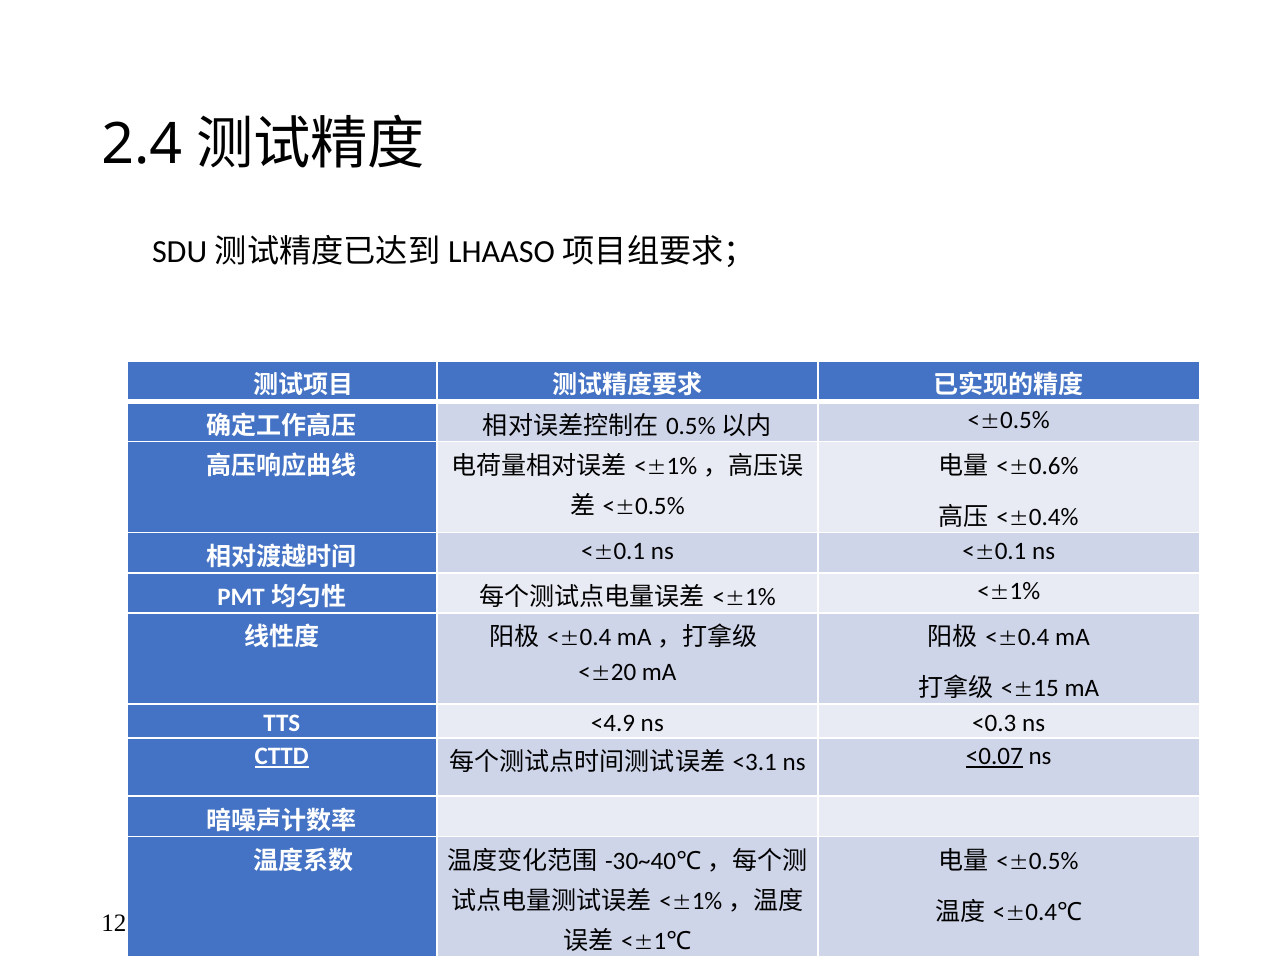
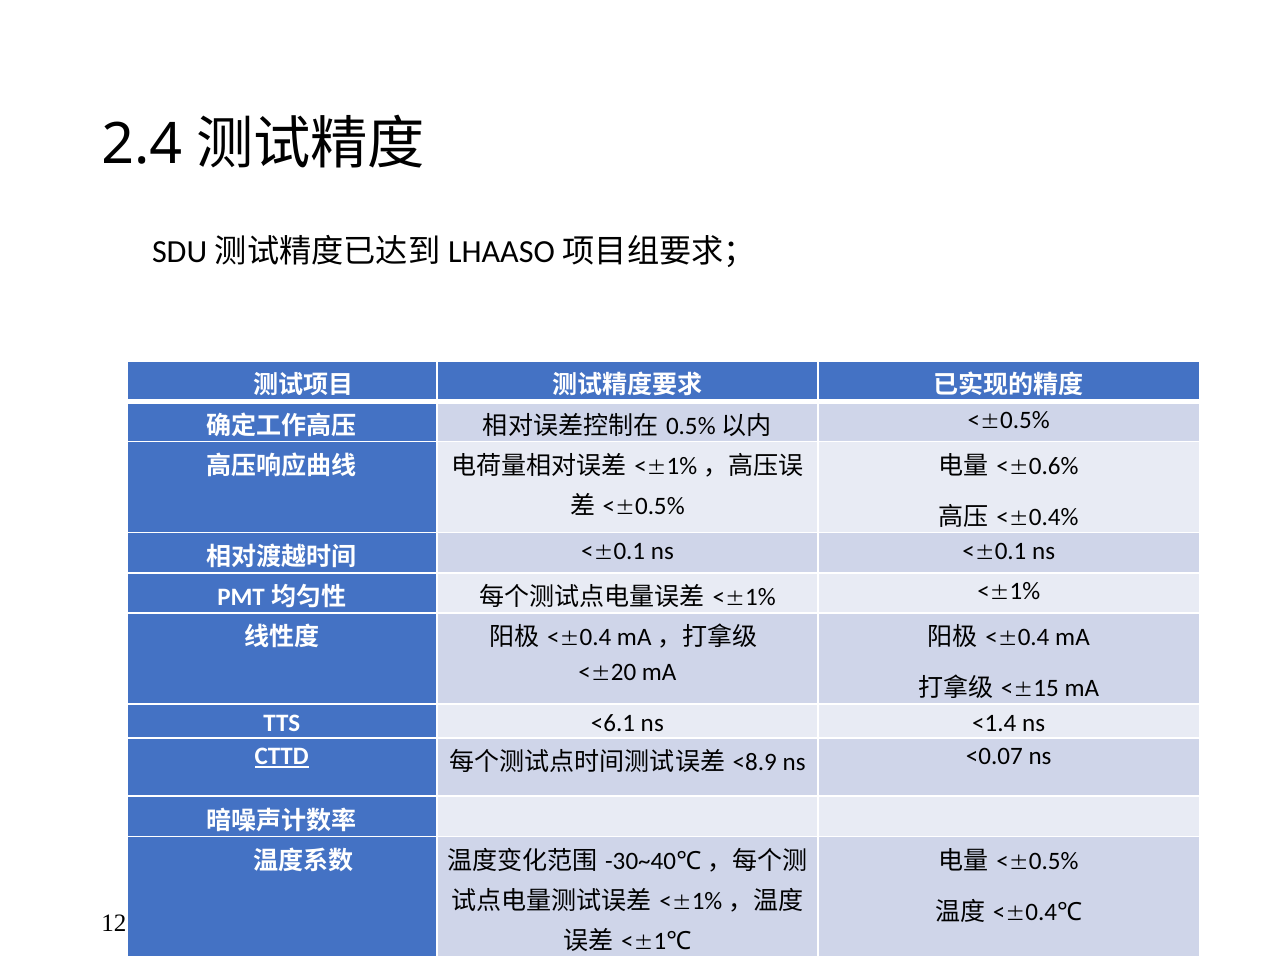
<4.9: <4.9 -> <6.1
<0.3: <0.3 -> <1.4
<3.1: <3.1 -> <8.9
<0.07 underline: present -> none
